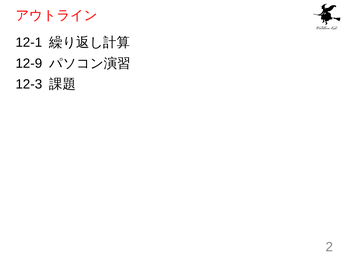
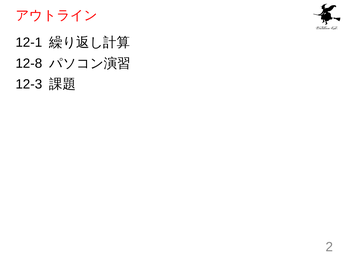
12-9: 12-9 -> 12-8
